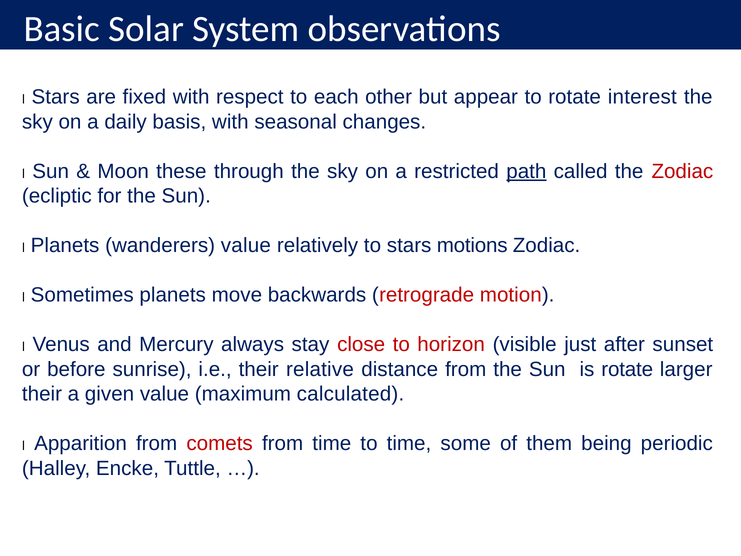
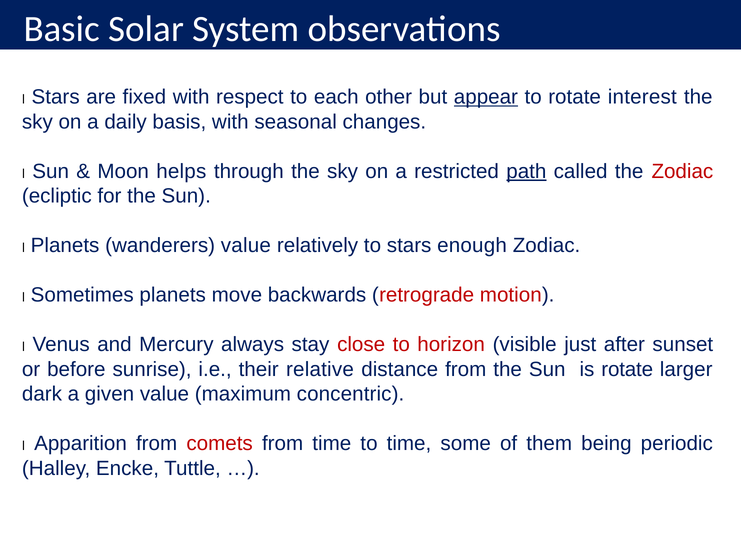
appear underline: none -> present
these: these -> helps
motions: motions -> enough
their at (42, 394): their -> dark
calculated: calculated -> concentric
